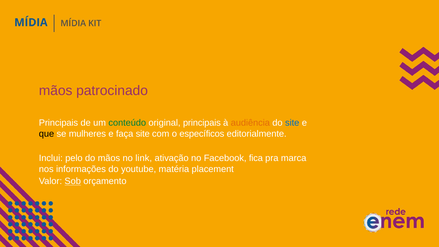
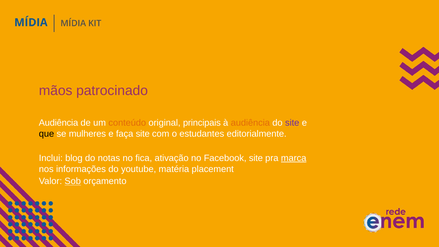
Principais at (58, 123): Principais -> Audiência
conteúdo colour: green -> orange
site at (292, 123) colour: blue -> purple
específicos: específicos -> estudantes
pelo: pelo -> blog
do mãos: mãos -> notas
link: link -> fica
Facebook fica: fica -> site
marca underline: none -> present
